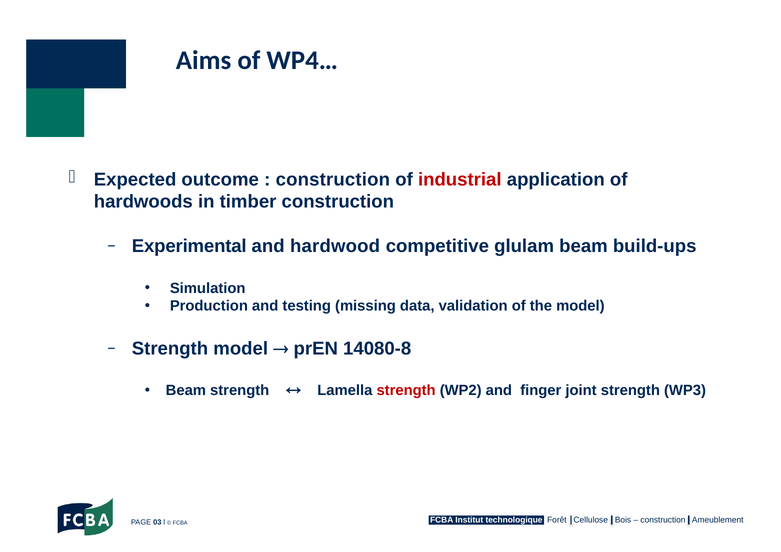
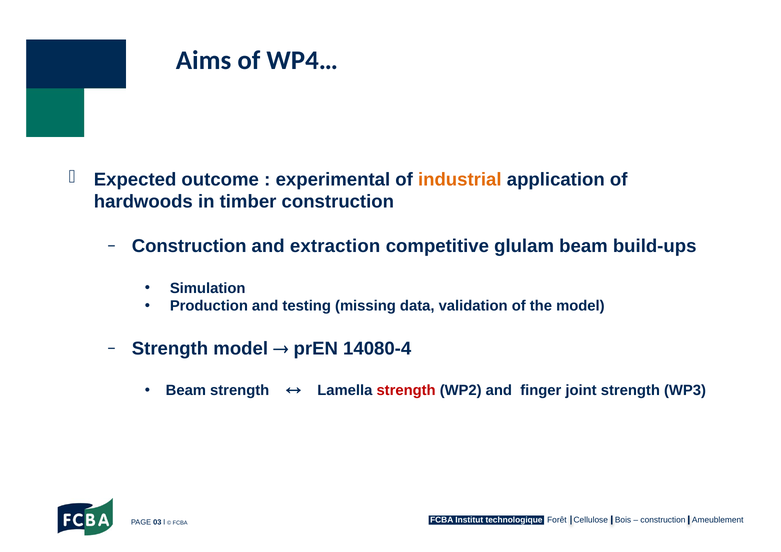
construction at (333, 180): construction -> experimental
industrial colour: red -> orange
Experimental at (189, 246): Experimental -> Construction
hardwood: hardwood -> extraction
14080-8: 14080-8 -> 14080-4
